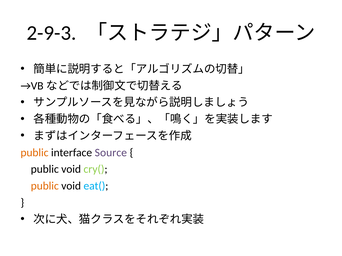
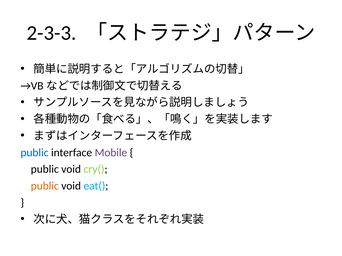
2-9-3: 2-9-3 -> 2-3-3
public at (35, 153) colour: orange -> blue
Source: Source -> Mobile
